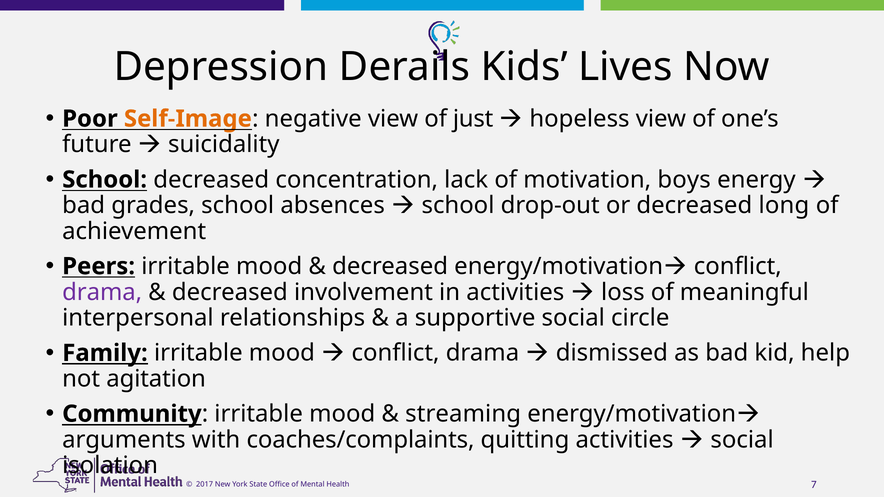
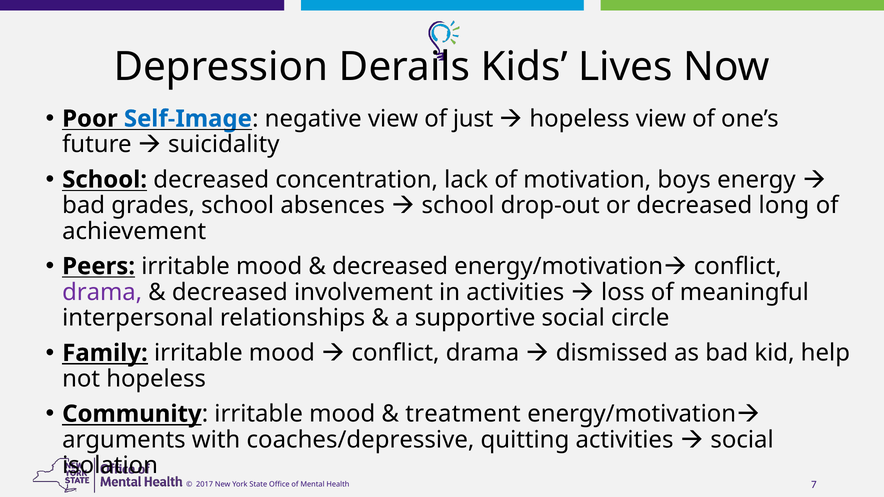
Self-Image colour: orange -> blue
not agitation: agitation -> hopeless
streaming: streaming -> treatment
coaches/complaints: coaches/complaints -> coaches/depressive
